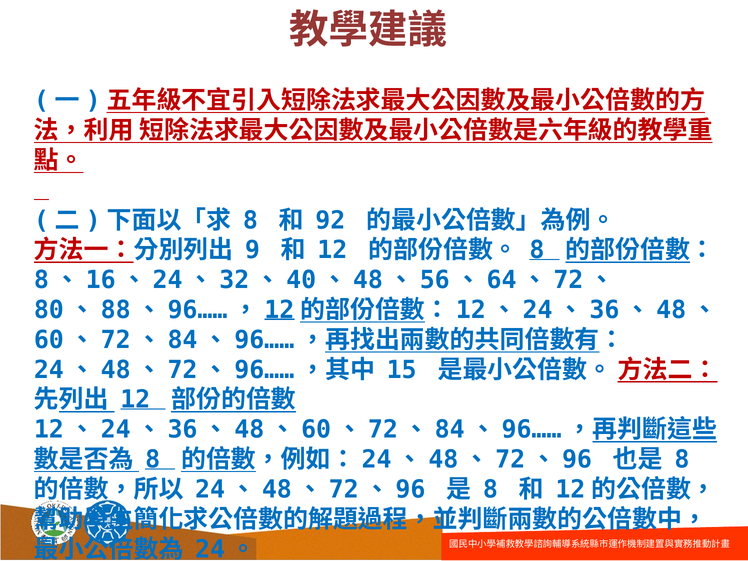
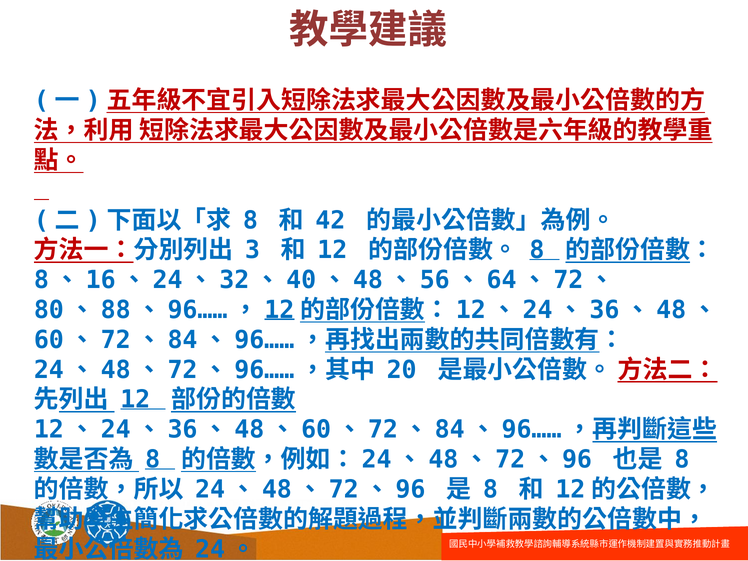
92: 92 -> 42
9: 9 -> 3
15: 15 -> 20
